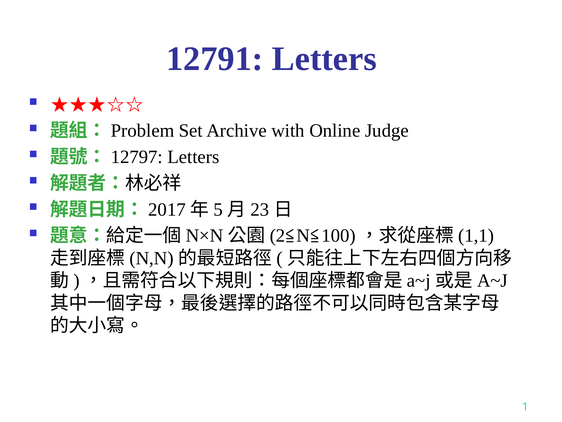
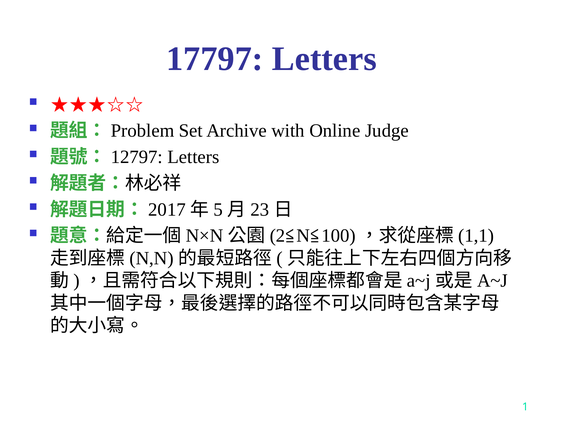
12791: 12791 -> 17797
